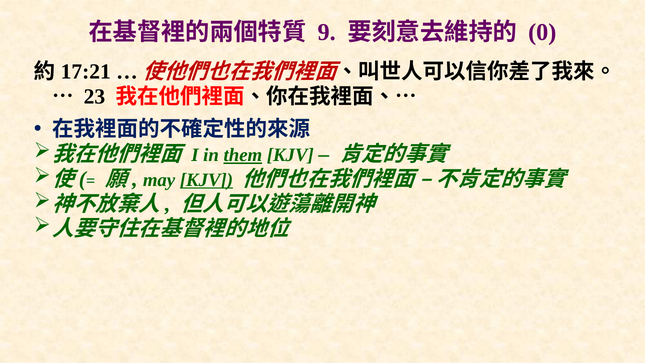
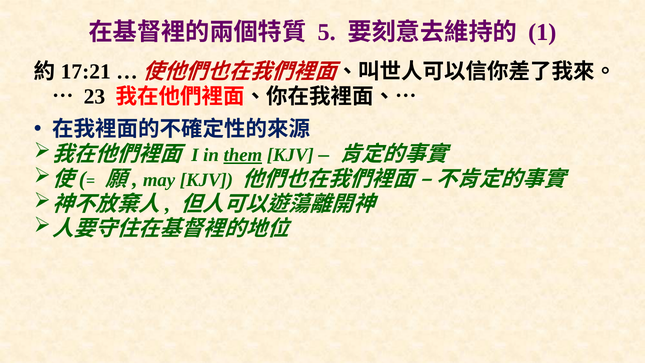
9: 9 -> 5
0: 0 -> 1
KJV at (206, 180) underline: present -> none
